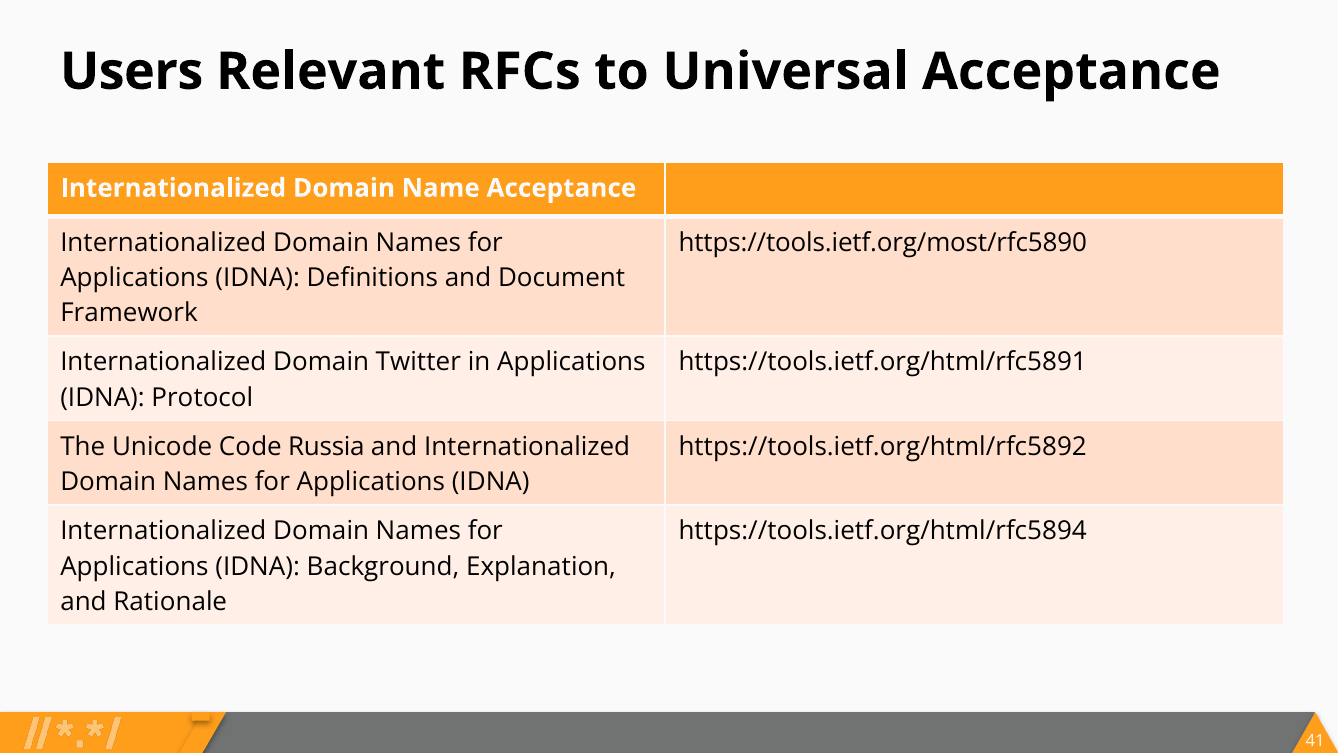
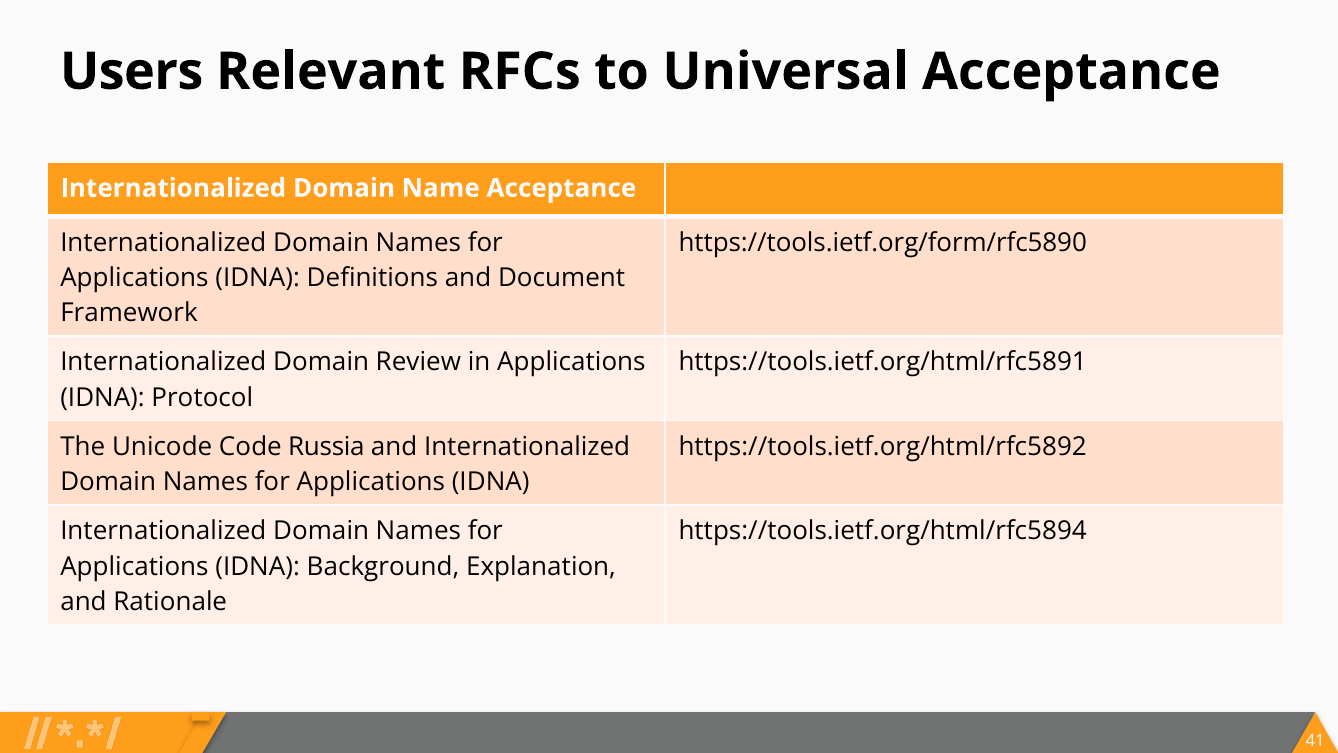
https://tools.ietf.org/most/rfc5890: https://tools.ietf.org/most/rfc5890 -> https://tools.ietf.org/form/rfc5890
Twitter: Twitter -> Review
